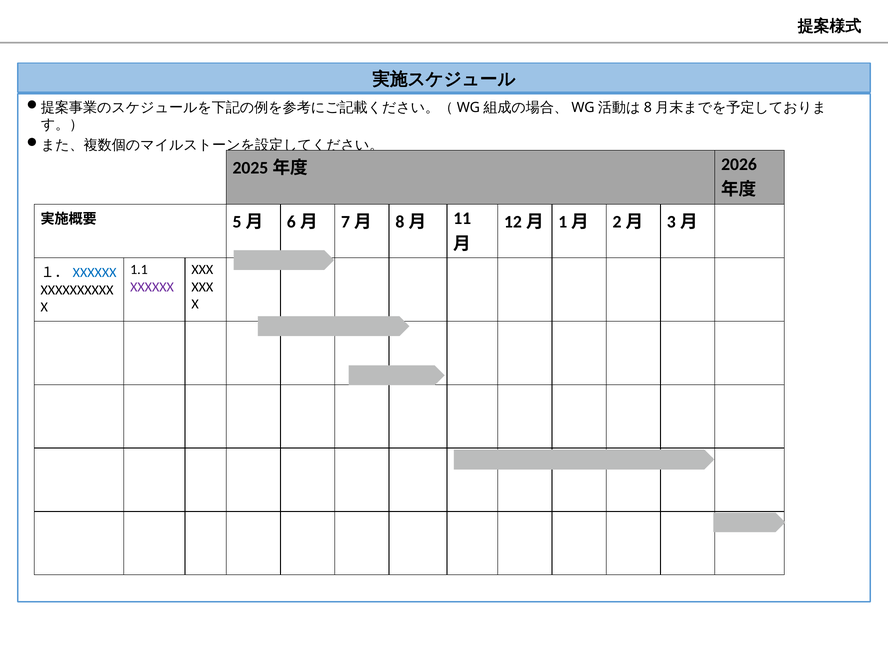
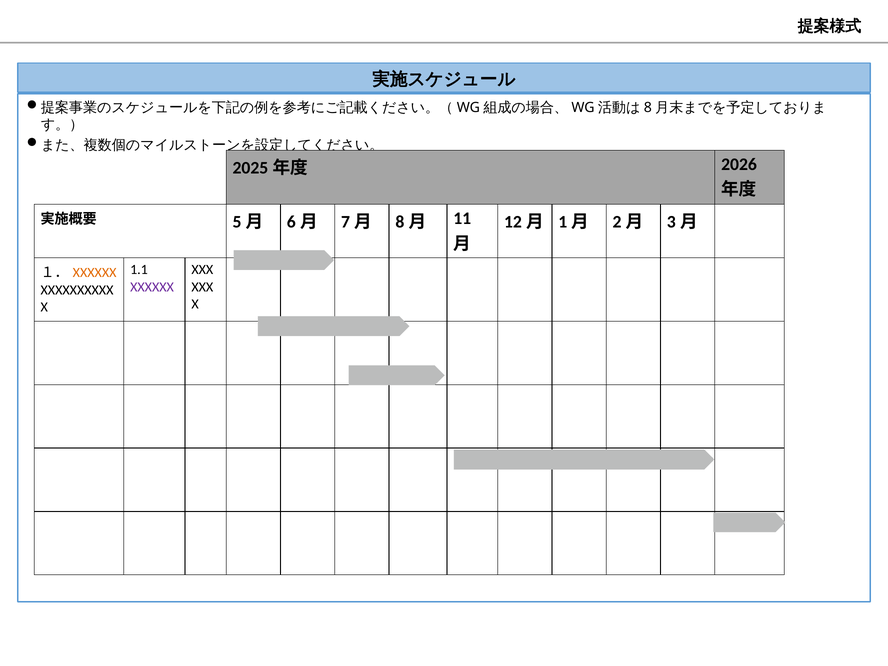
XXXXXX at (95, 273) colour: blue -> orange
